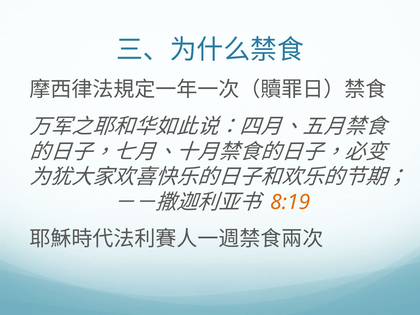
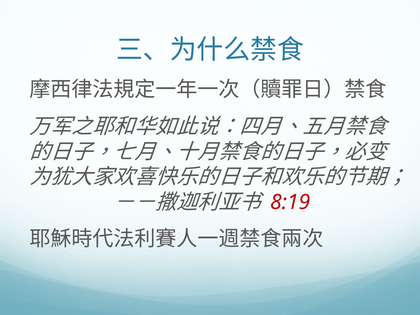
8:19 colour: orange -> red
